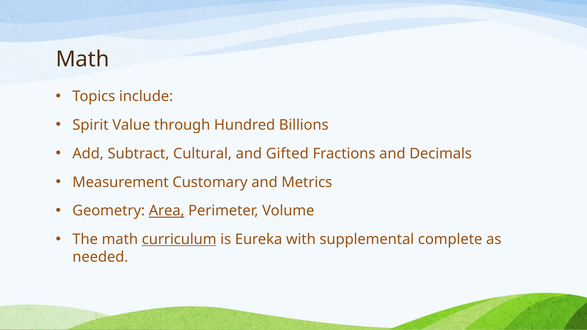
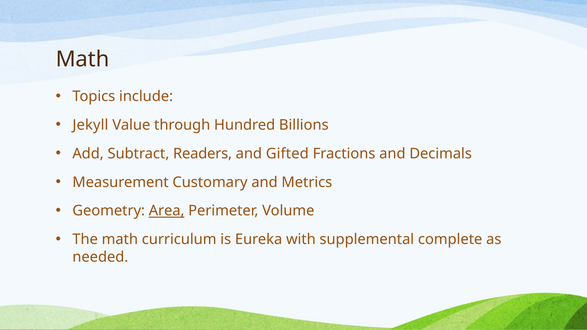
Spirit: Spirit -> Jekyll
Cultural: Cultural -> Readers
curriculum underline: present -> none
